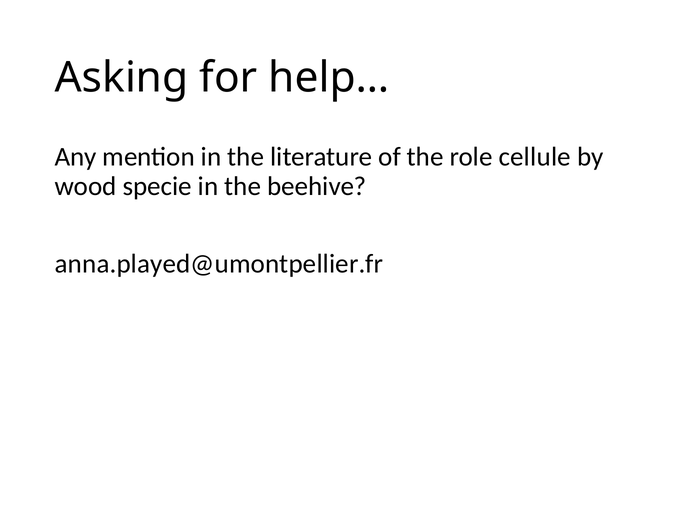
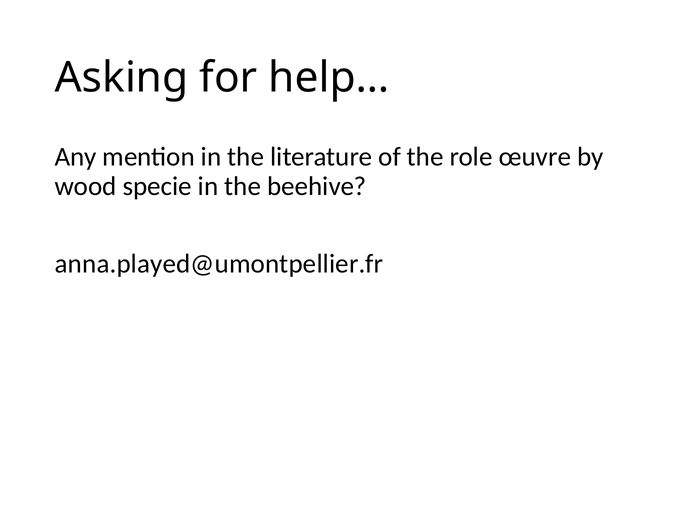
cellule: cellule -> œuvre
